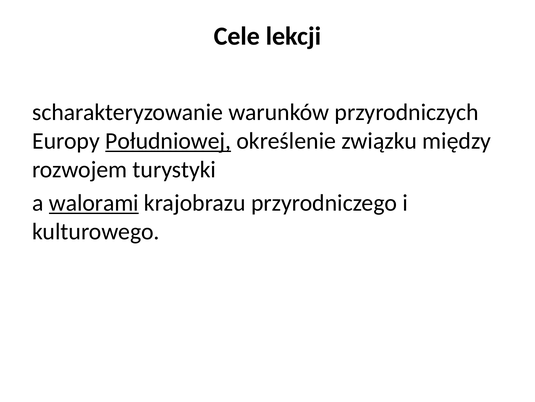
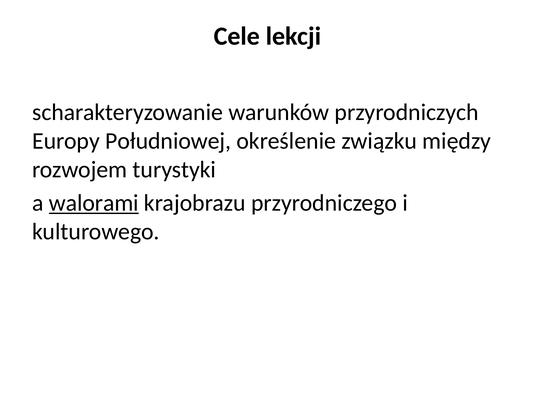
Południowej underline: present -> none
